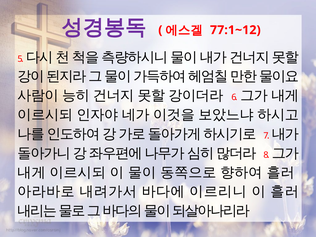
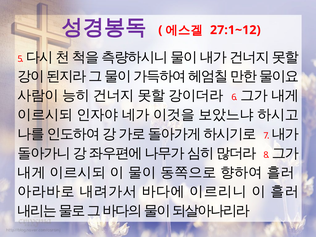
77:1~12: 77:1~12 -> 27:1~12
